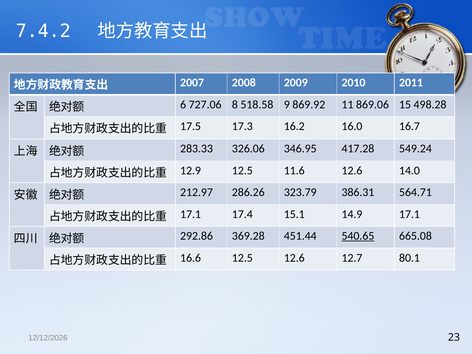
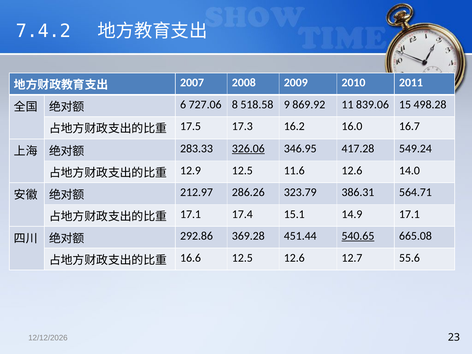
869.06: 869.06 -> 839.06
326.06 underline: none -> present
80.1: 80.1 -> 55.6
